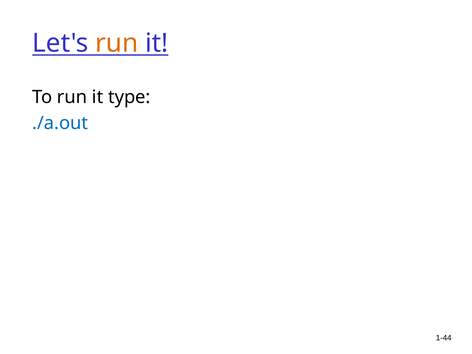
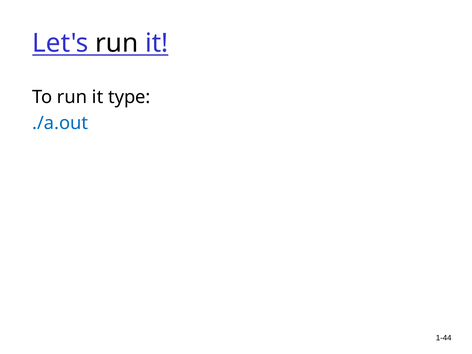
run at (117, 43) colour: orange -> black
